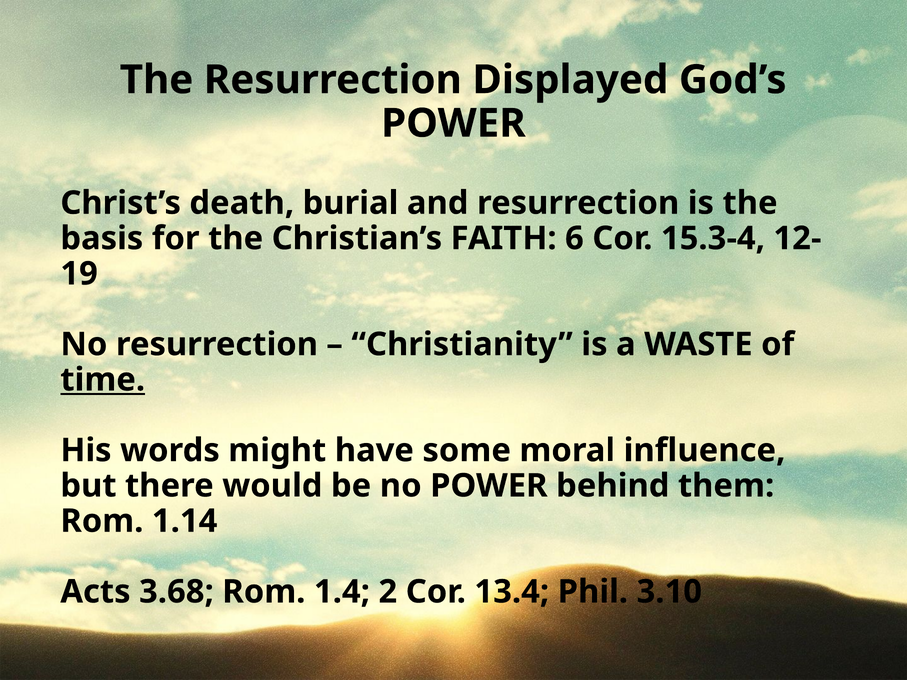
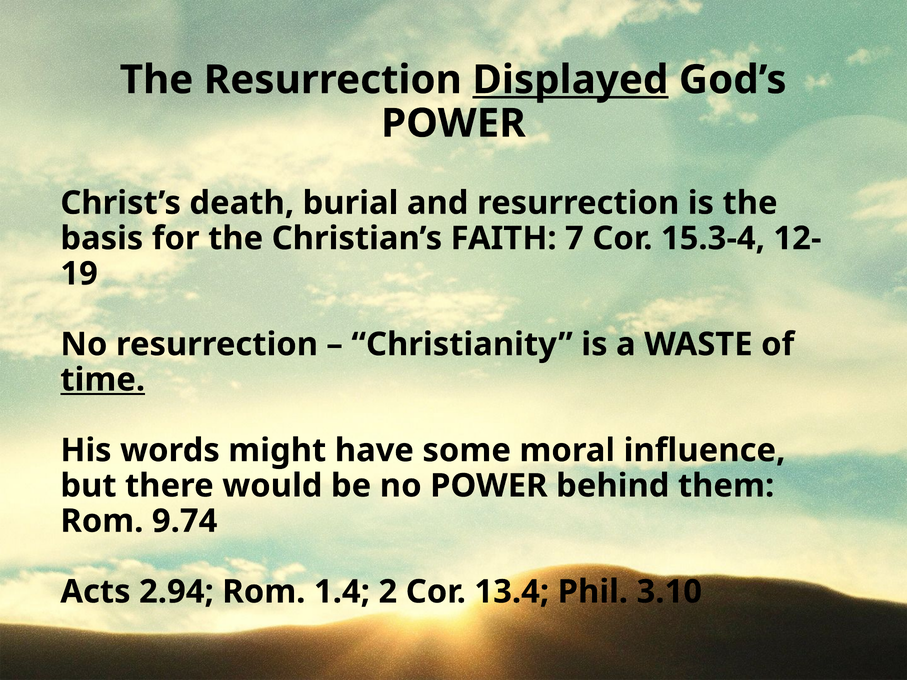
Displayed underline: none -> present
6: 6 -> 7
1.14: 1.14 -> 9.74
3.68: 3.68 -> 2.94
